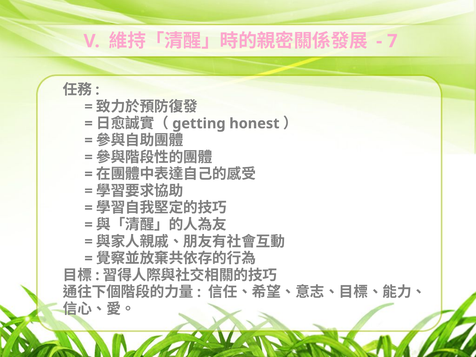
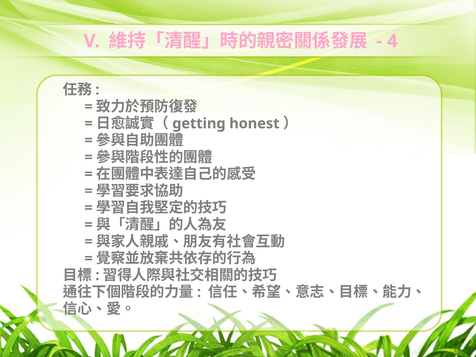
7: 7 -> 4
